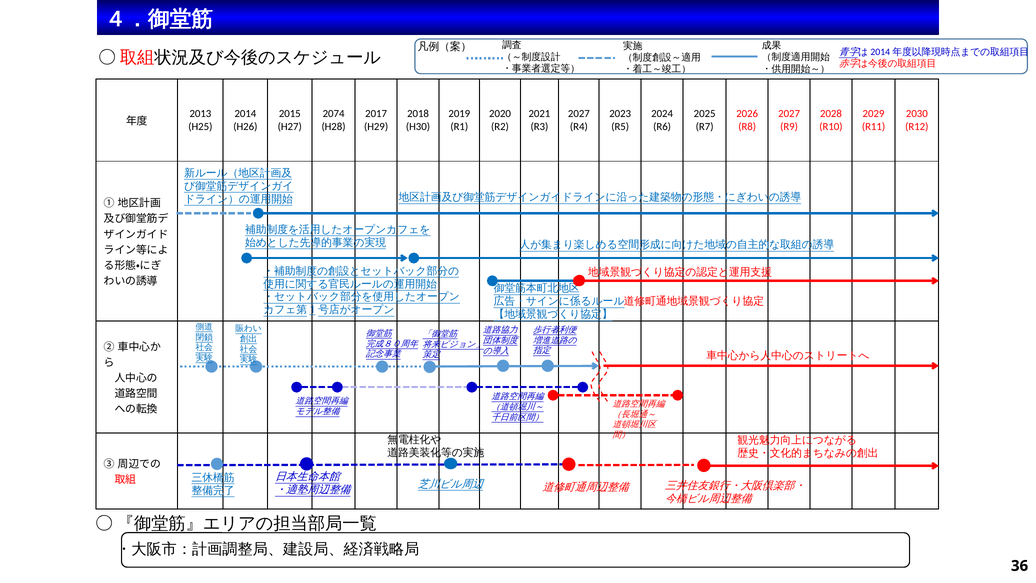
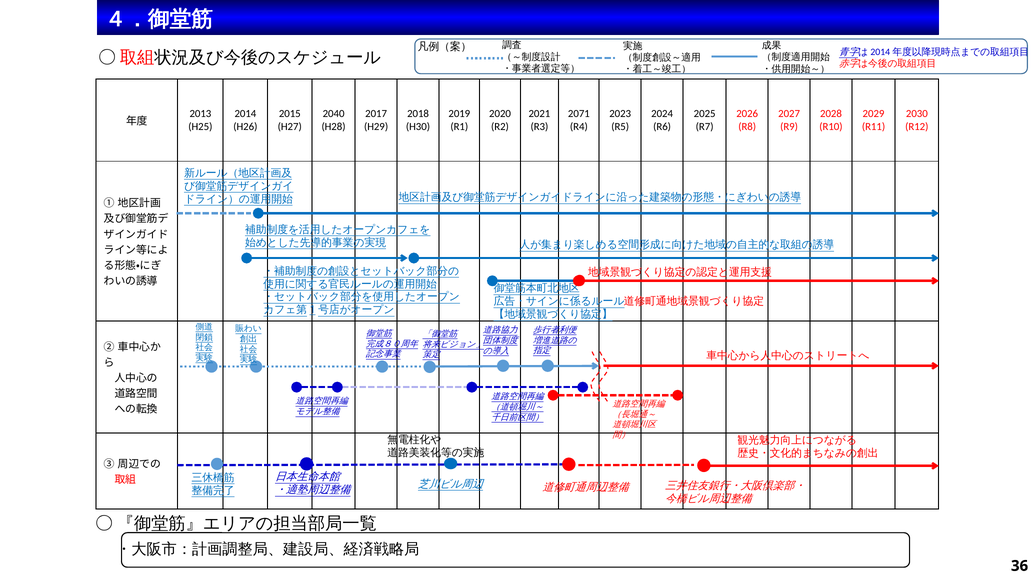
2074: 2074 -> 2040
2027 at (579, 114): 2027 -> 2071
